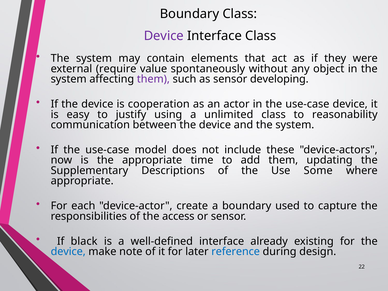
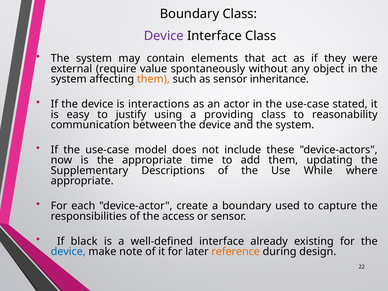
them at (153, 79) colour: purple -> orange
developing: developing -> inheritance
cooperation: cooperation -> interactions
use-case device: device -> stated
unlimited: unlimited -> providing
Some: Some -> While
reference colour: blue -> orange
